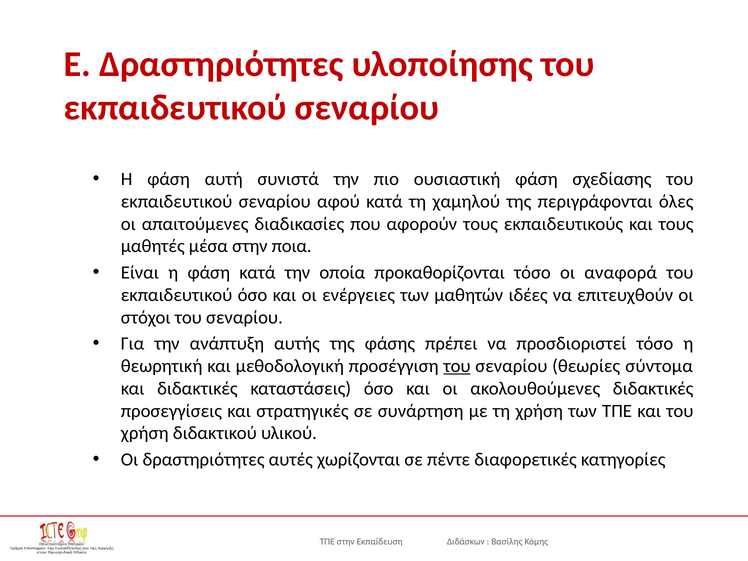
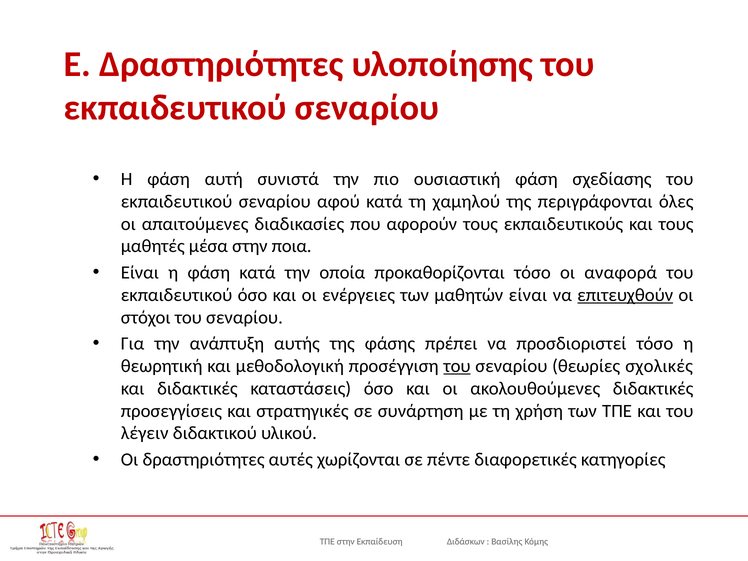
μαθητών ιδέες: ιδέες -> είναι
επιτευχθούν underline: none -> present
σύντομα: σύντομα -> σχολικές
χρήση at (145, 433): χρήση -> λέγειν
